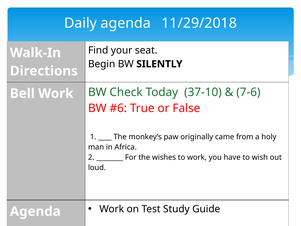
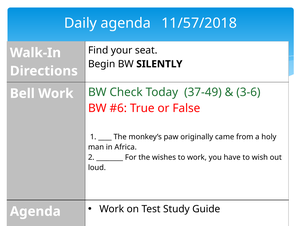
11/29/2018: 11/29/2018 -> 11/57/2018
37-10: 37-10 -> 37-49
7-6: 7-6 -> 3-6
